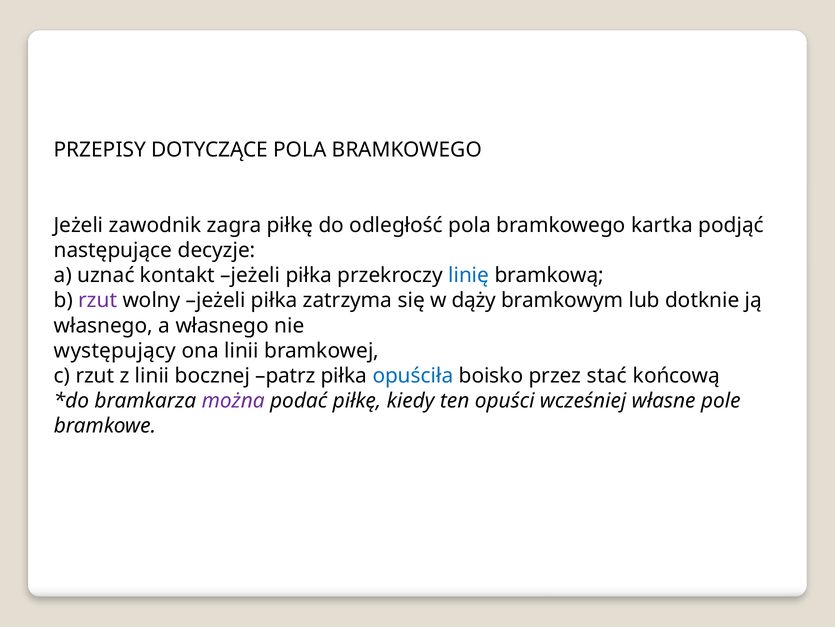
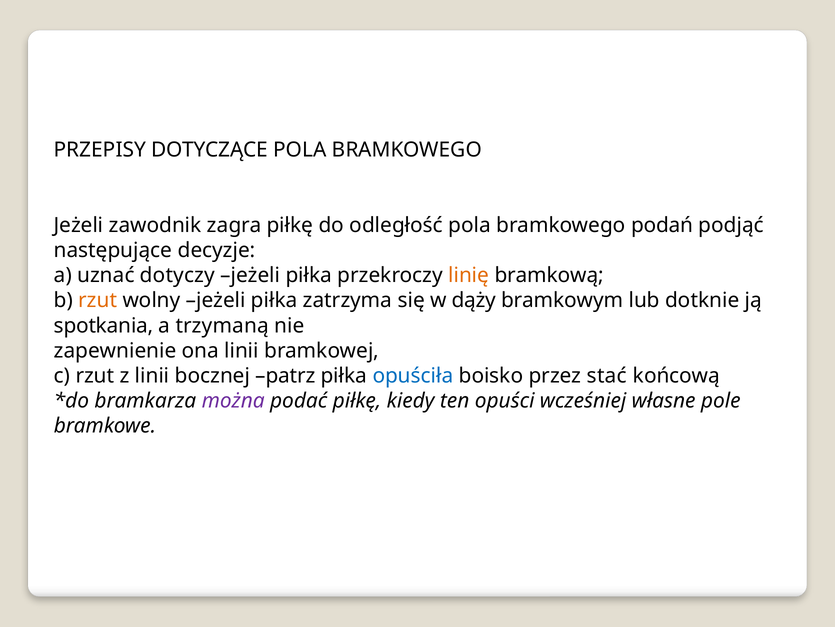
kartka: kartka -> podań
kontakt: kontakt -> dotyczy
linię colour: blue -> orange
rzut at (98, 300) colour: purple -> orange
własnego at (103, 325): własnego -> spotkania
a własnego: własnego -> trzymaną
występujący: występujący -> zapewnienie
